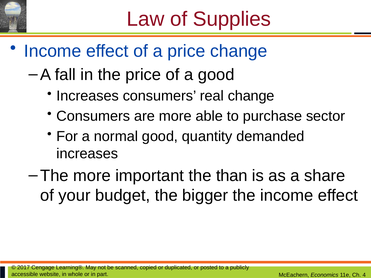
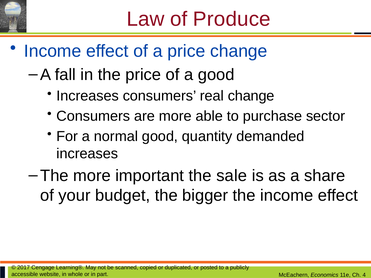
Supplies: Supplies -> Produce
than: than -> sale
